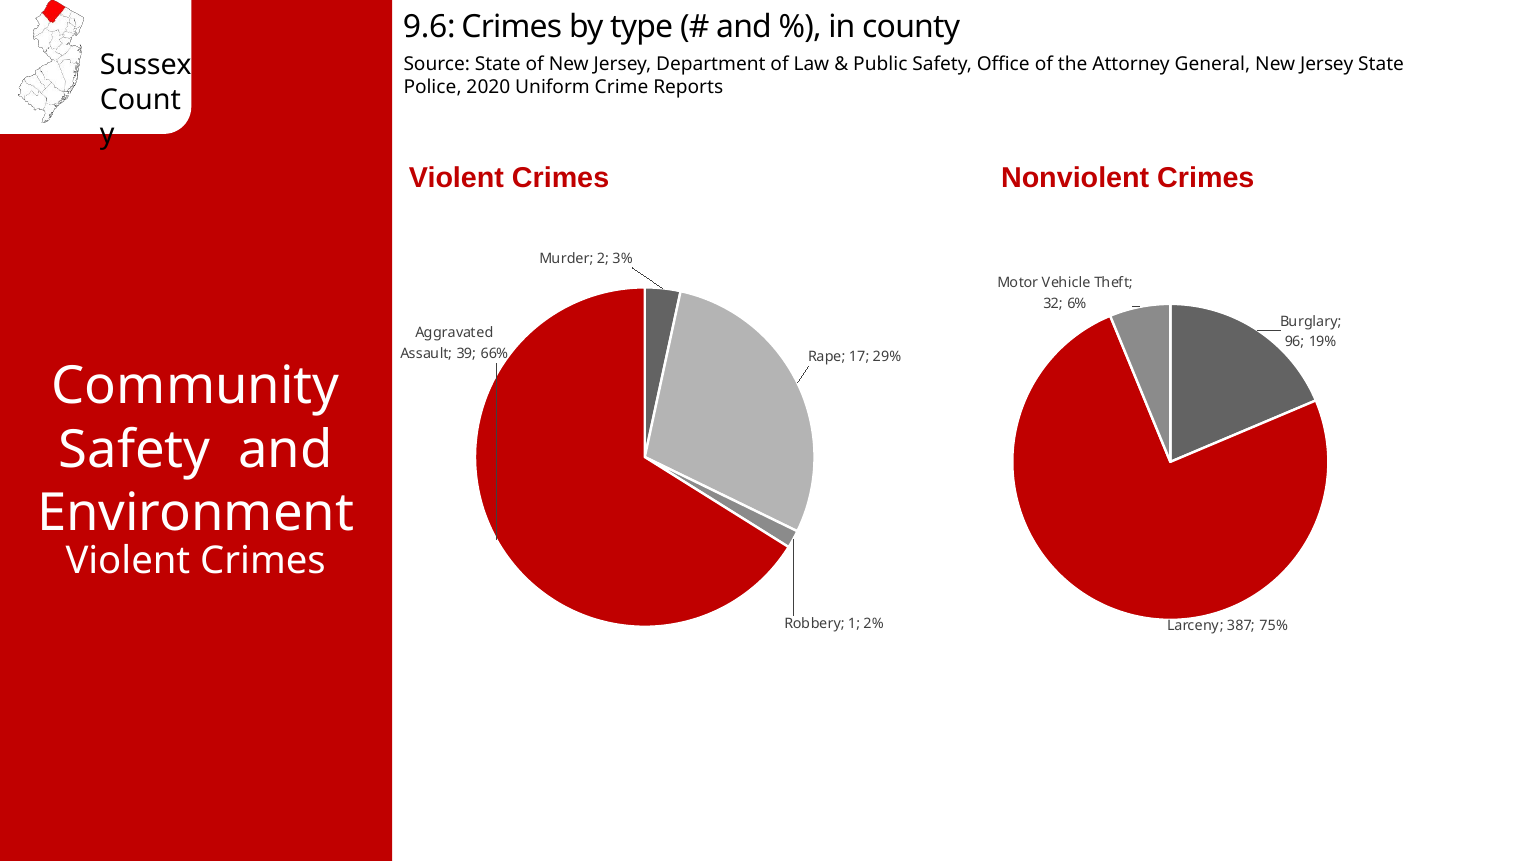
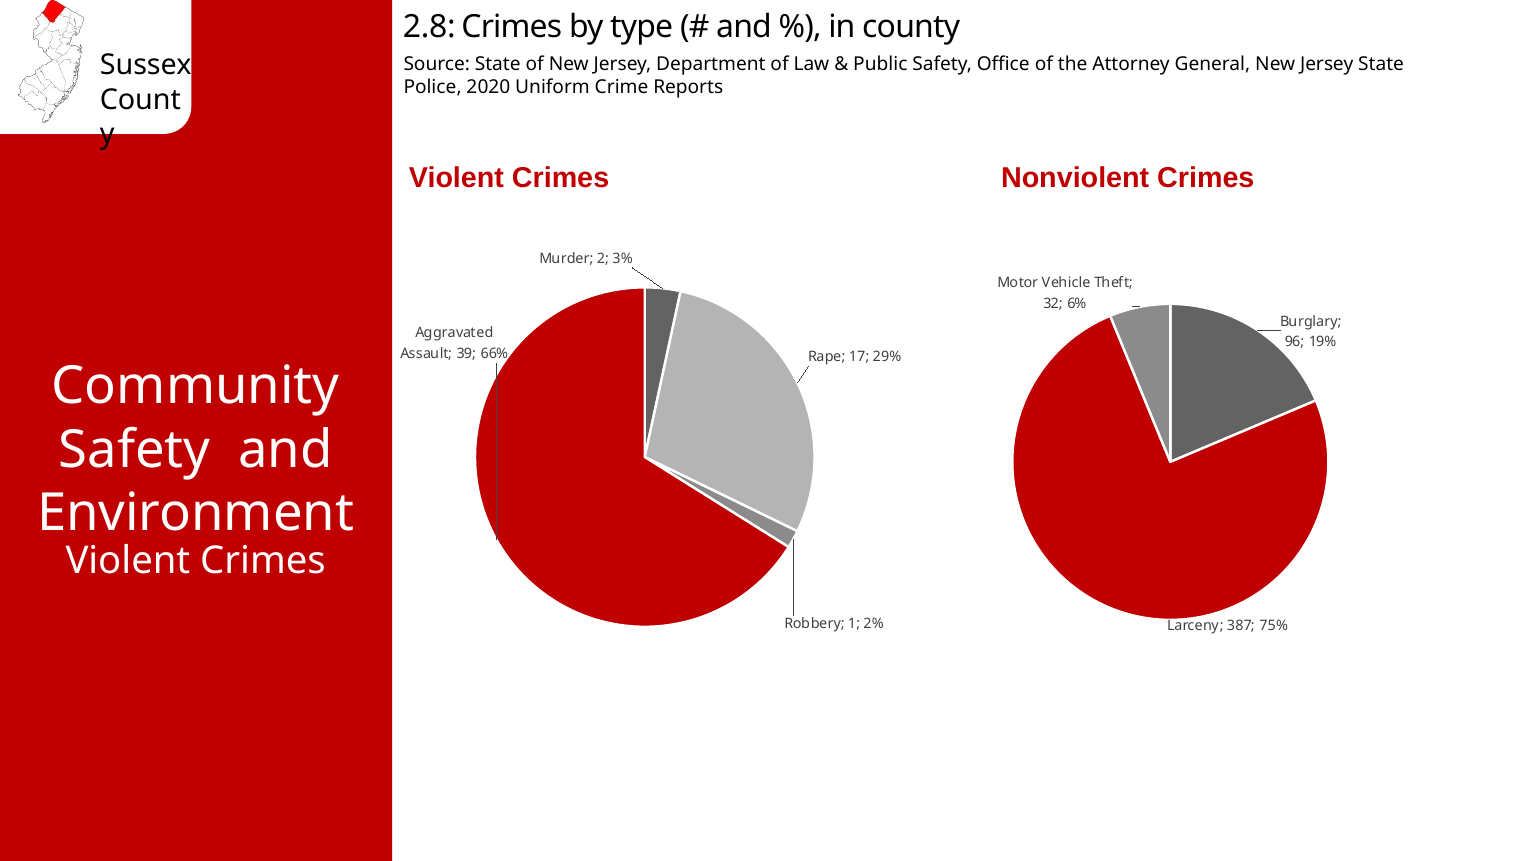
9.6: 9.6 -> 2.8
